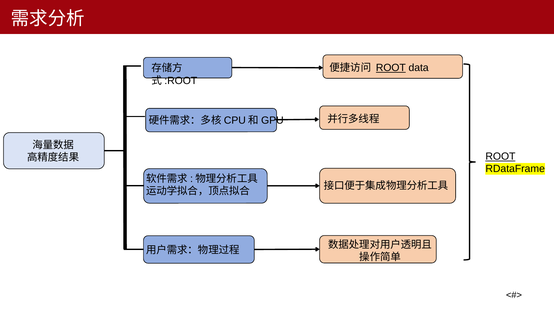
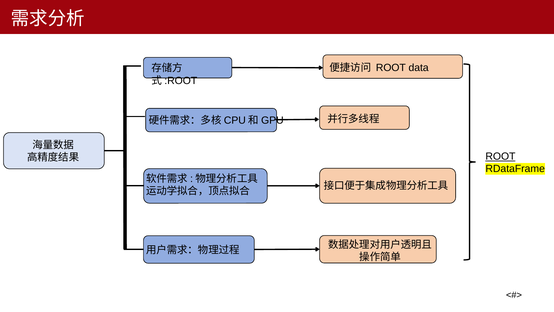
ROOT at (391, 68) underline: present -> none
